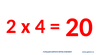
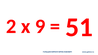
4: 4 -> 9
20: 20 -> 51
